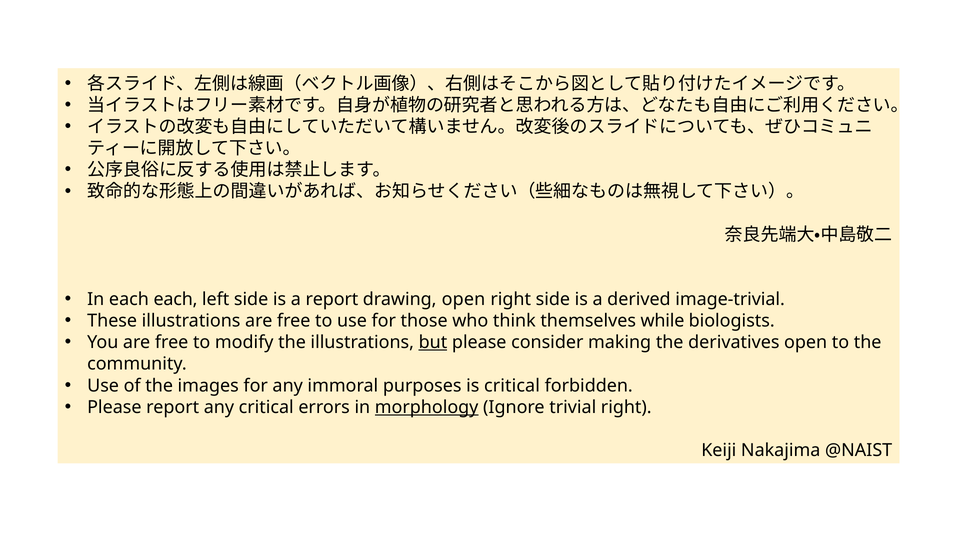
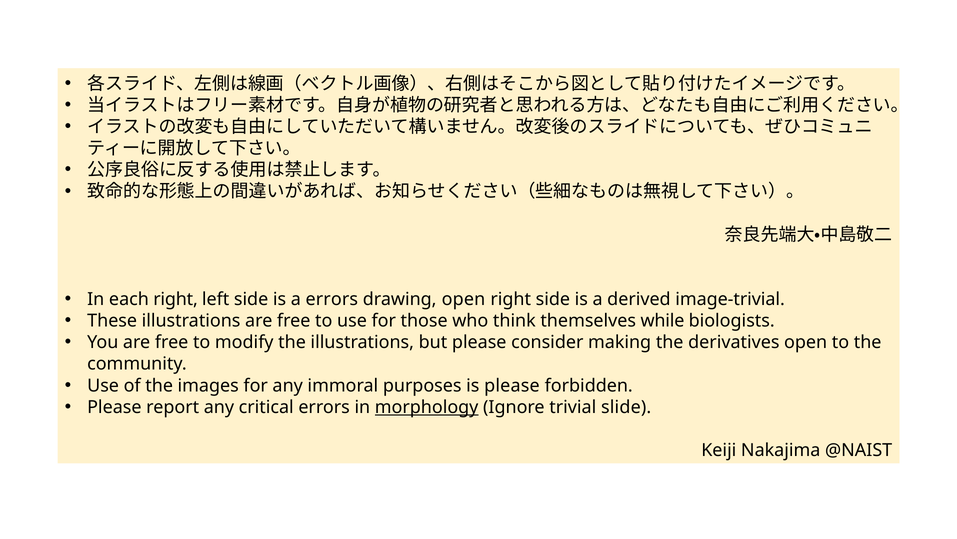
each each: each -> right
a report: report -> errors
but underline: present -> none
is critical: critical -> please
trivial right: right -> slide
